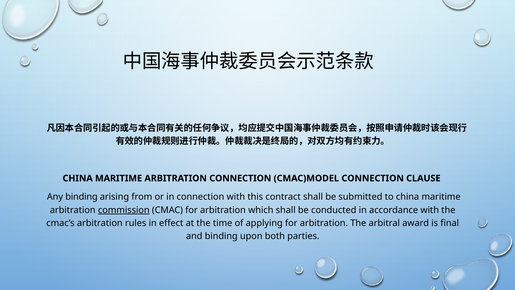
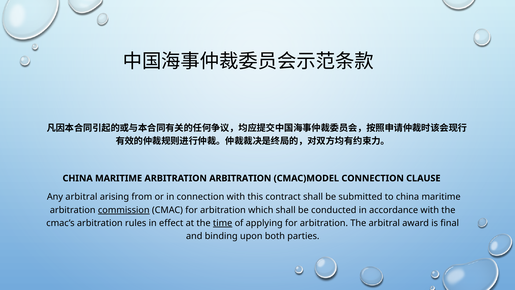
ARBITRATION CONNECTION: CONNECTION -> ARBITRATION
Any binding: binding -> arbitral
time underline: none -> present
